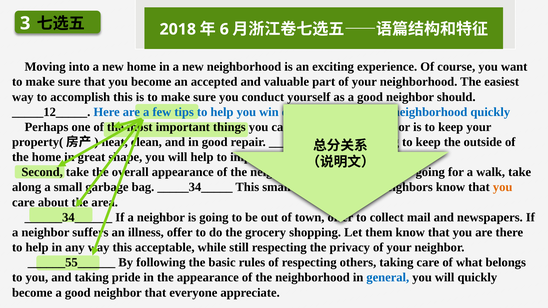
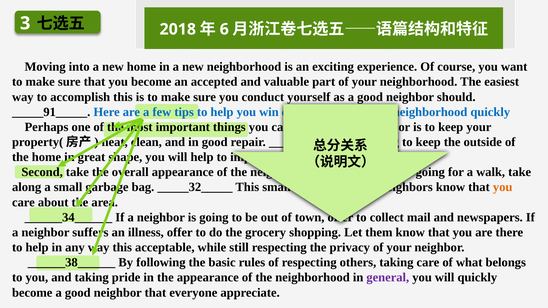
_____12_____: _____12_____ -> _____91_____
_____34_____: _____34_____ -> _____32_____
______55______: ______55______ -> ______38______
general colour: blue -> purple
